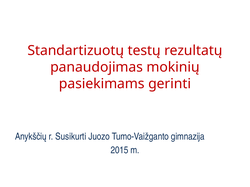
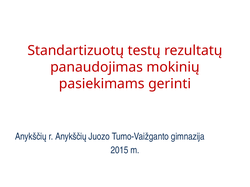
r Susikurti: Susikurti -> Anykščių
